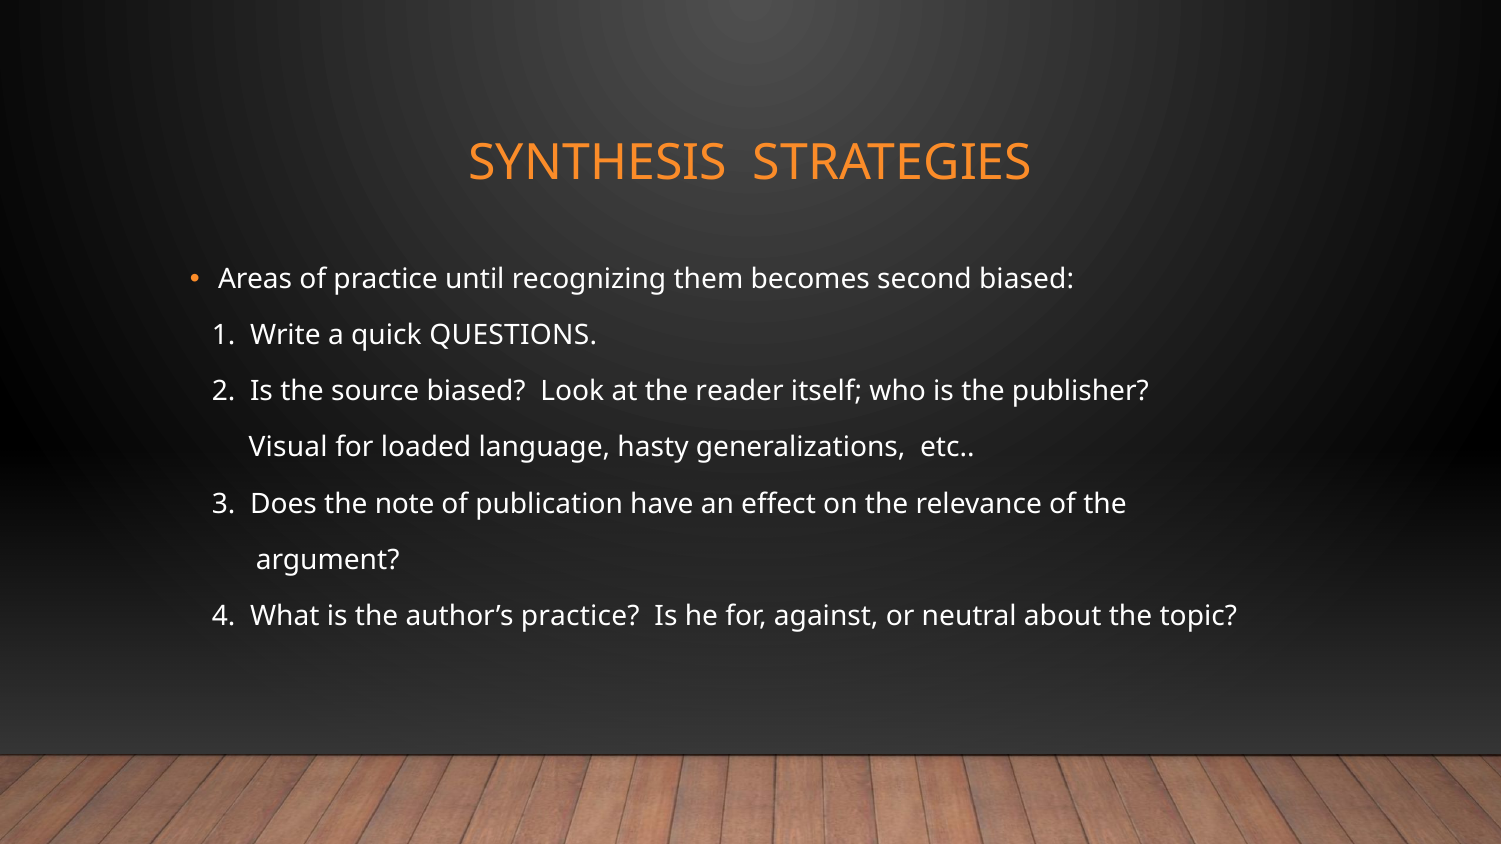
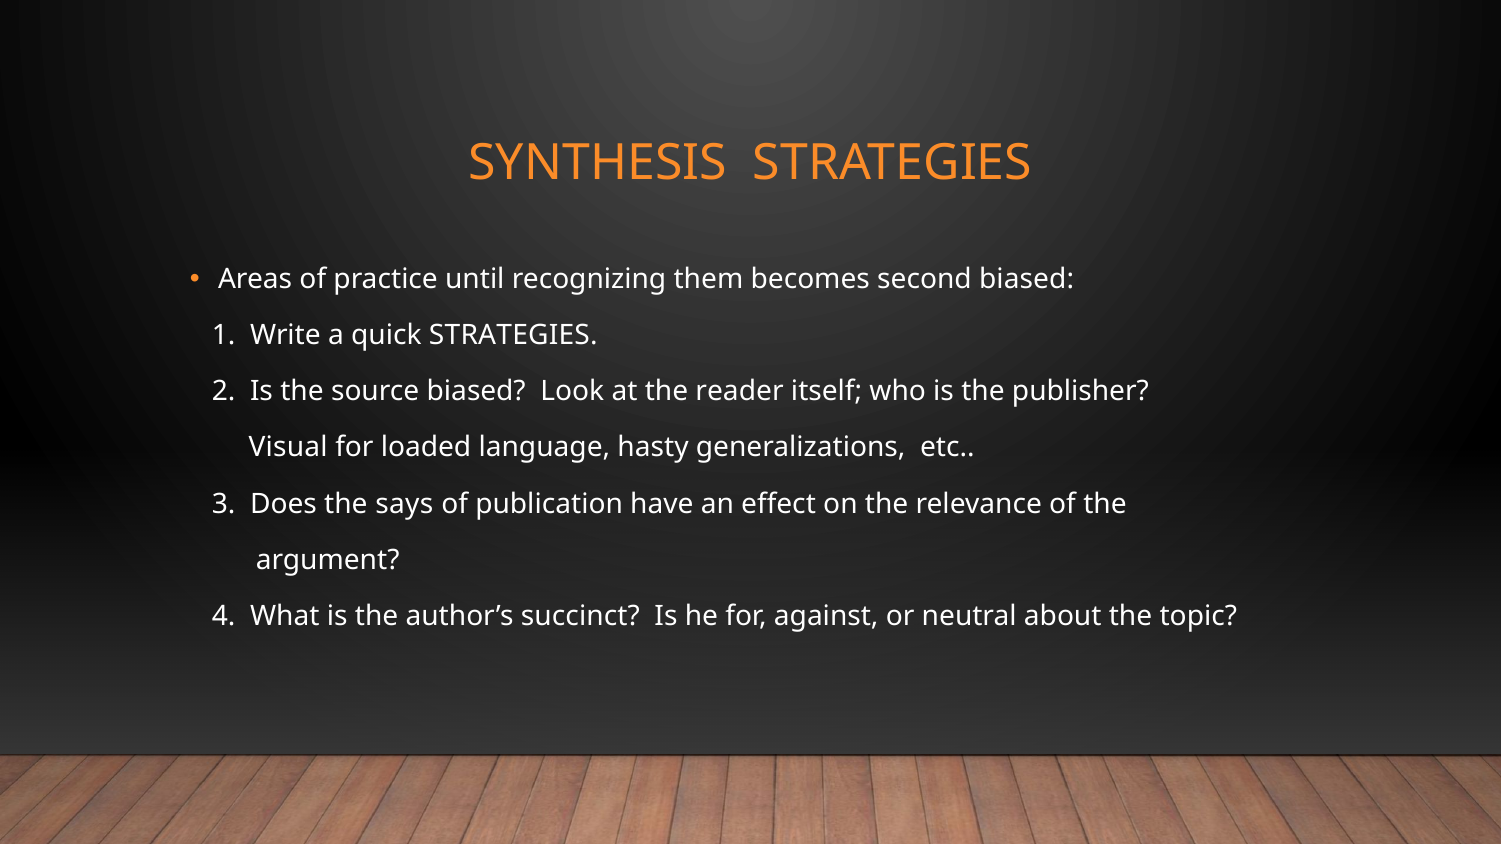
quick QUESTIONS: QUESTIONS -> STRATEGIES
note: note -> says
author’s practice: practice -> succinct
